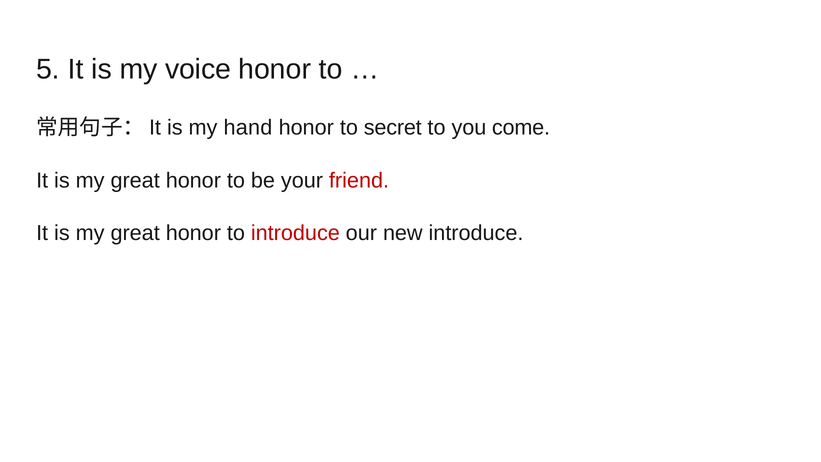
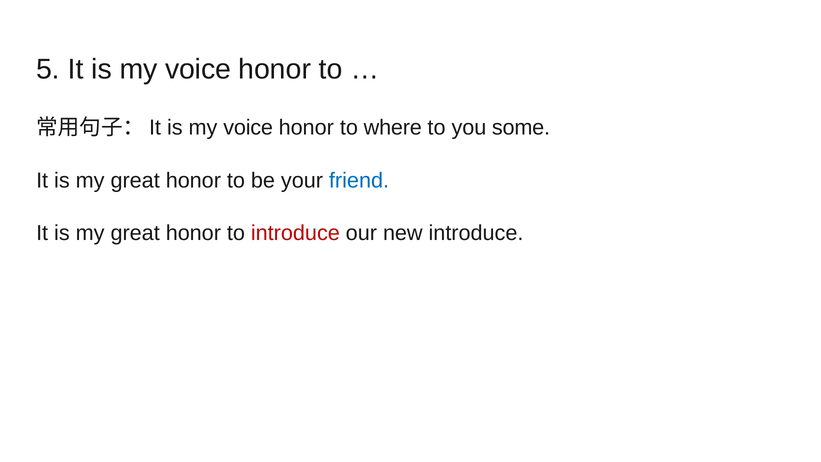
hand at (248, 128): hand -> voice
secret: secret -> where
come: come -> some
friend colour: red -> blue
